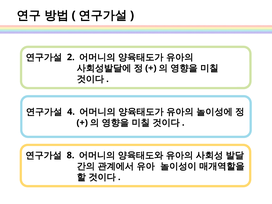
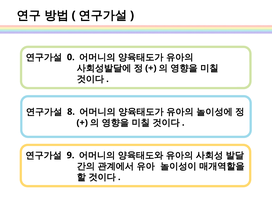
2: 2 -> 0
4: 4 -> 8
8: 8 -> 9
